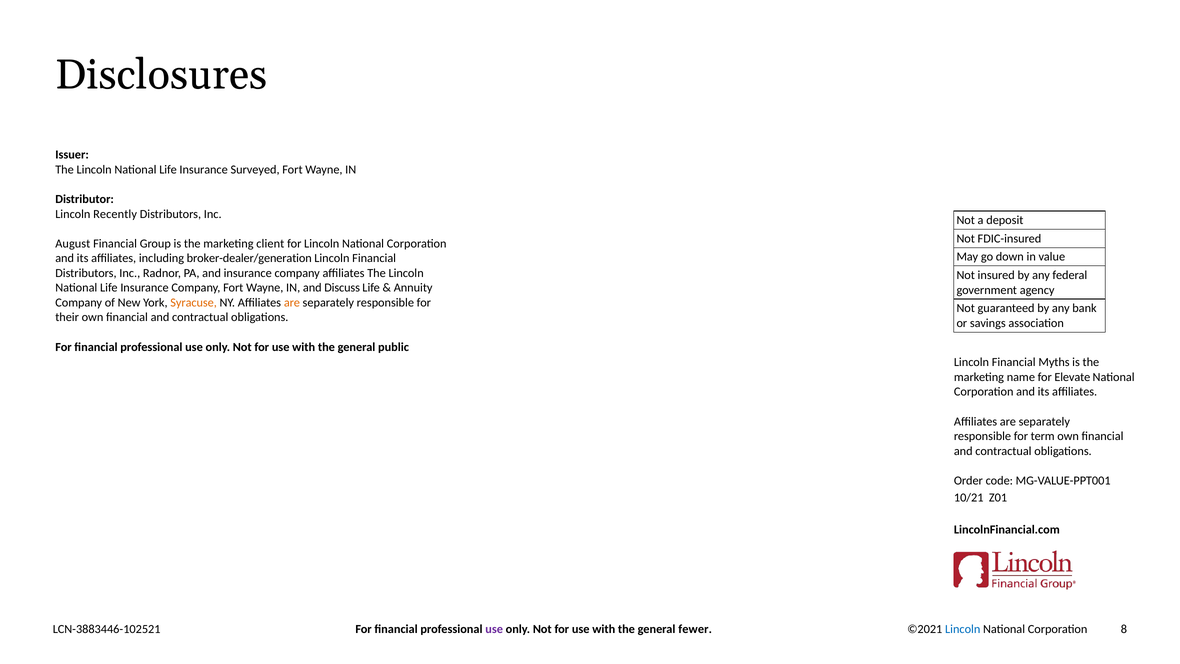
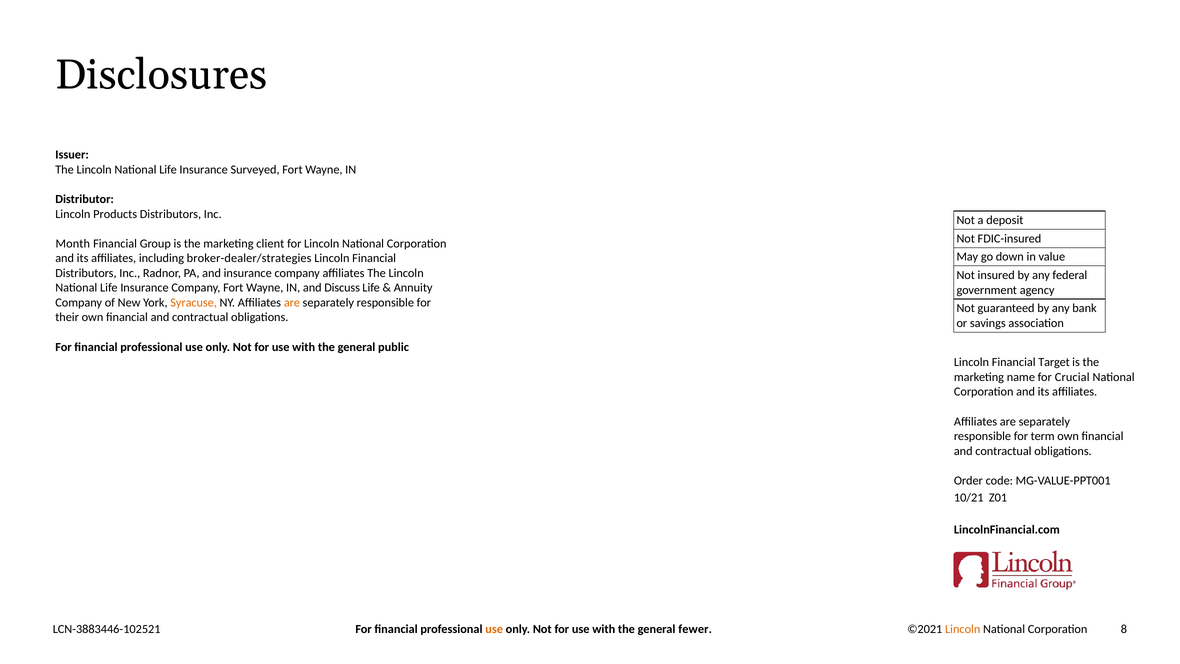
Recently: Recently -> Products
August: August -> Month
broker-dealer/generation: broker-dealer/generation -> broker-dealer/strategies
Myths: Myths -> Target
Elevate: Elevate -> Crucial
use at (494, 629) colour: purple -> orange
Lincoln at (963, 629) colour: blue -> orange
